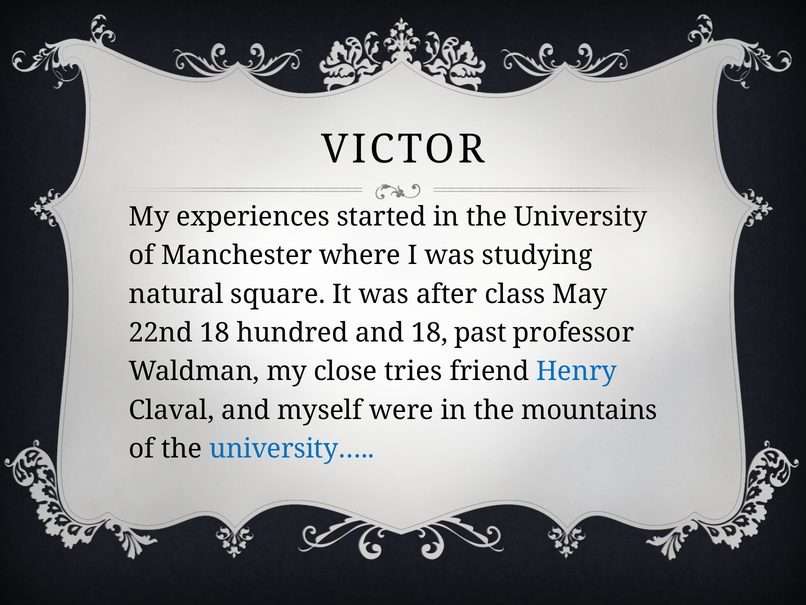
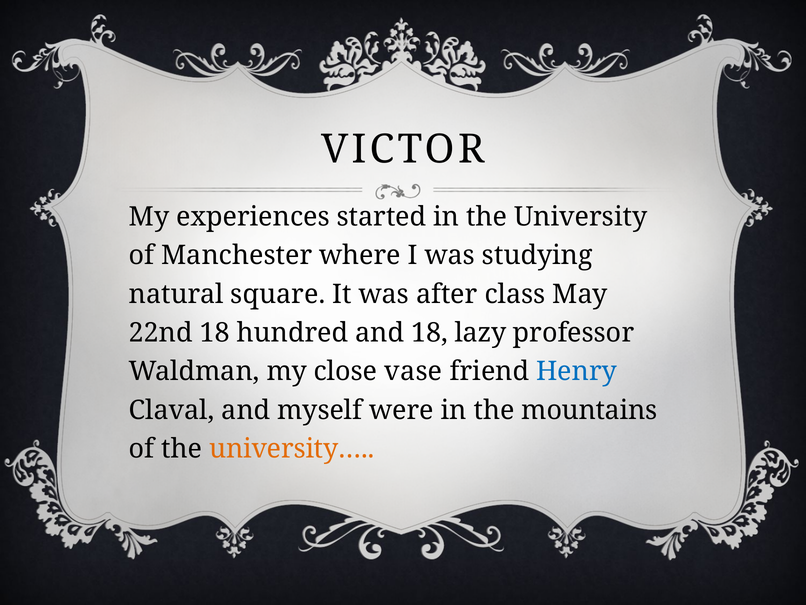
past: past -> lazy
tries: tries -> vase
university… colour: blue -> orange
